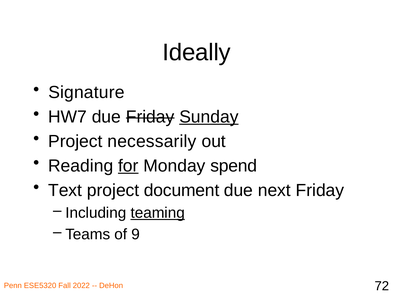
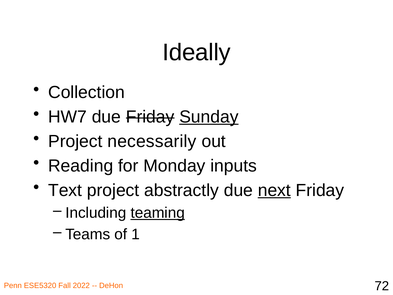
Signature: Signature -> Collection
for underline: present -> none
spend: spend -> inputs
document: document -> abstractly
next underline: none -> present
9: 9 -> 1
